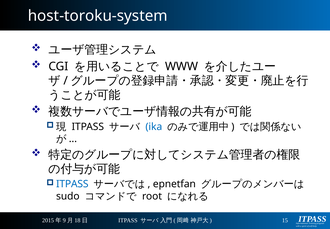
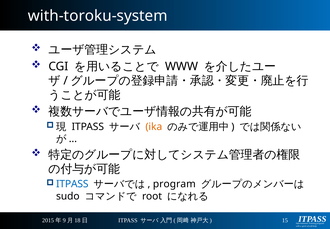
host-toroku-system: host-toroku-system -> with-toroku-system
ika colour: blue -> orange
epnetfan at (174, 184): epnetfan -> program
